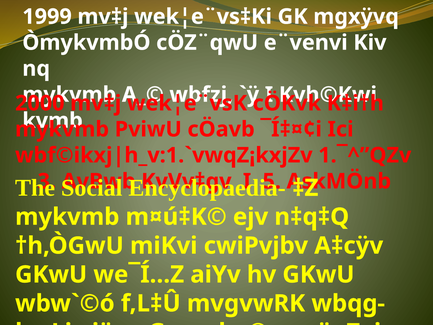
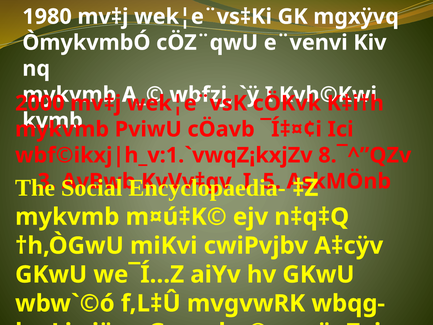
1999: 1999 -> 1980
1.¯^”QZv: 1.¯^”QZv -> 8.¯^”QZv
